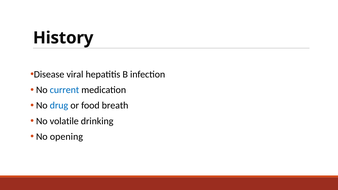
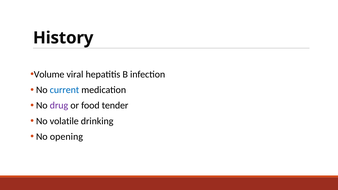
Disease: Disease -> Volume
drug colour: blue -> purple
breath: breath -> tender
